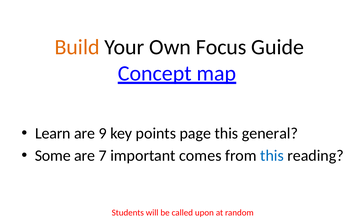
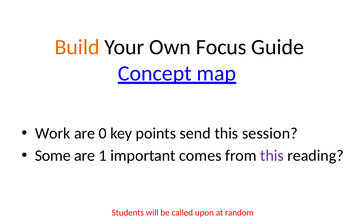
Learn: Learn -> Work
9: 9 -> 0
page: page -> send
general: general -> session
7: 7 -> 1
this at (272, 156) colour: blue -> purple
